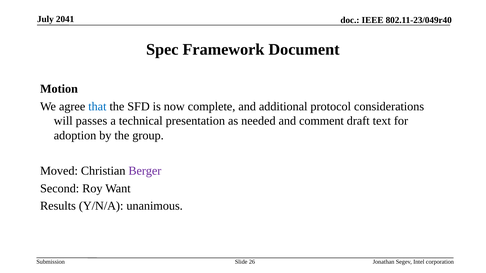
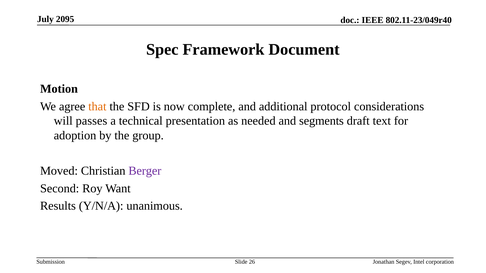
2041: 2041 -> 2095
that colour: blue -> orange
comment: comment -> segments
